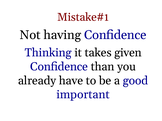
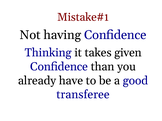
important: important -> transferee
